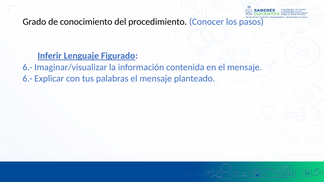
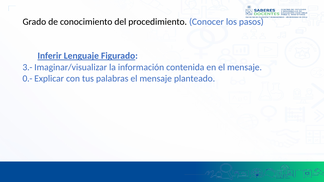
6.- at (27, 67): 6.- -> 3.-
6.- at (27, 79): 6.- -> 0.-
